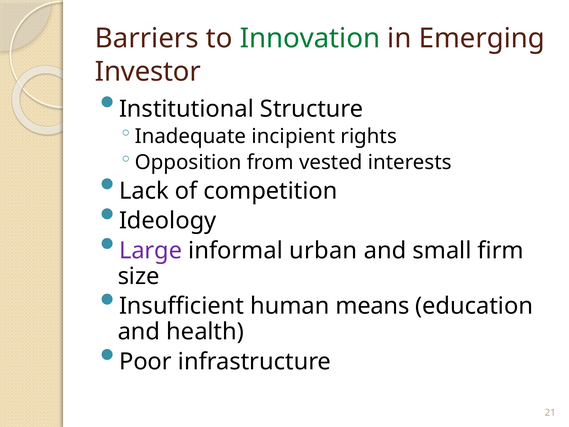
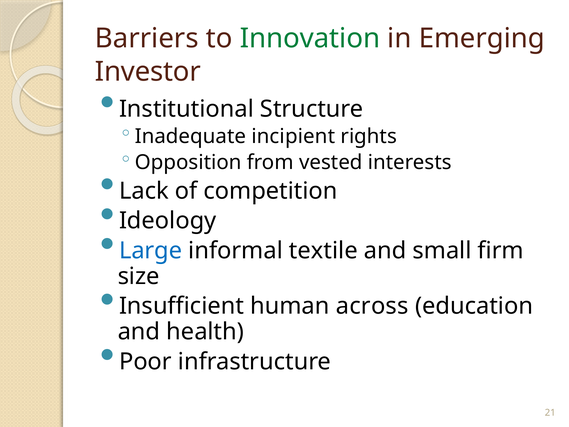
Large colour: purple -> blue
urban: urban -> textile
means: means -> across
